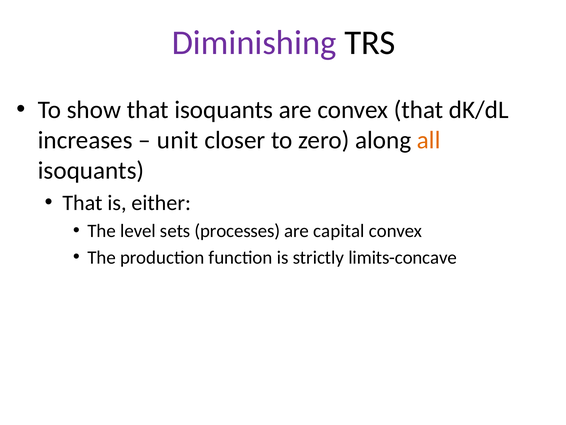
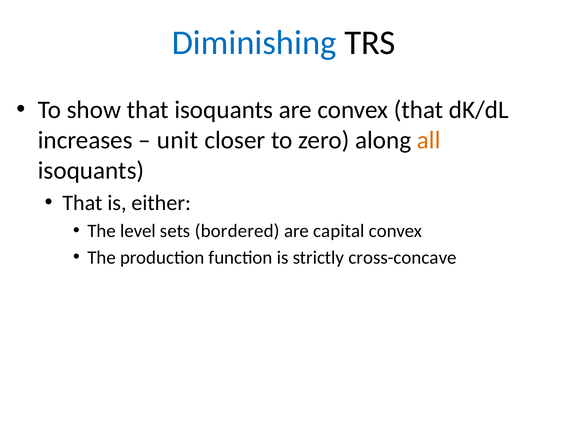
Diminishing colour: purple -> blue
processes: processes -> bordered
limits-concave: limits-concave -> cross-concave
